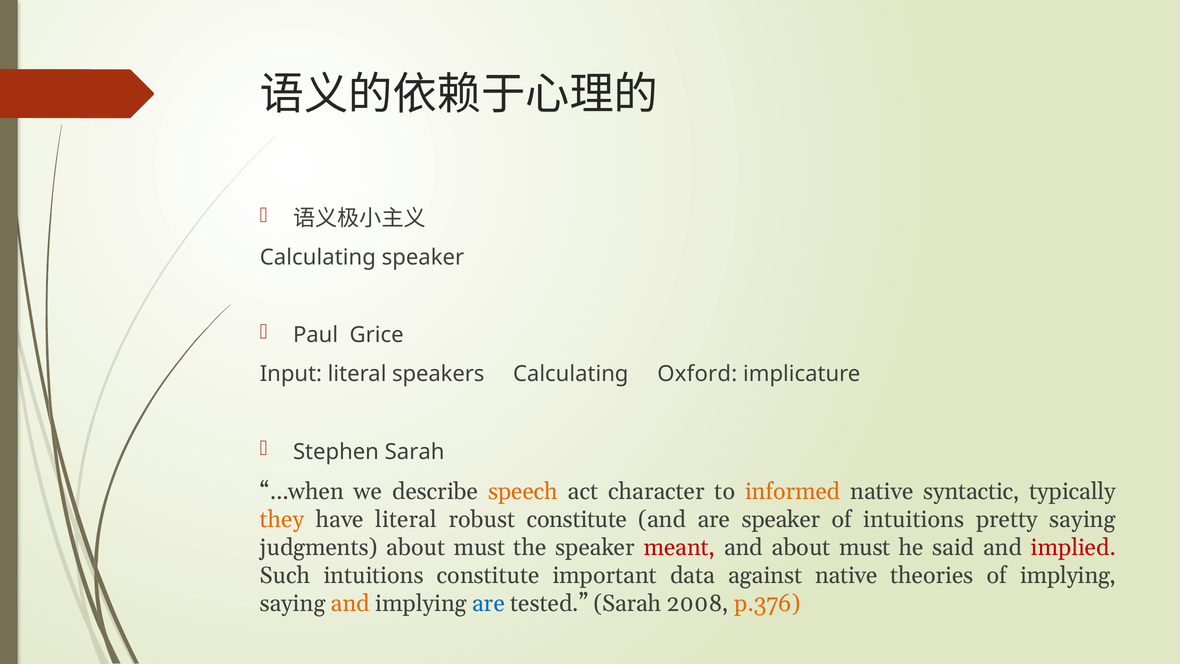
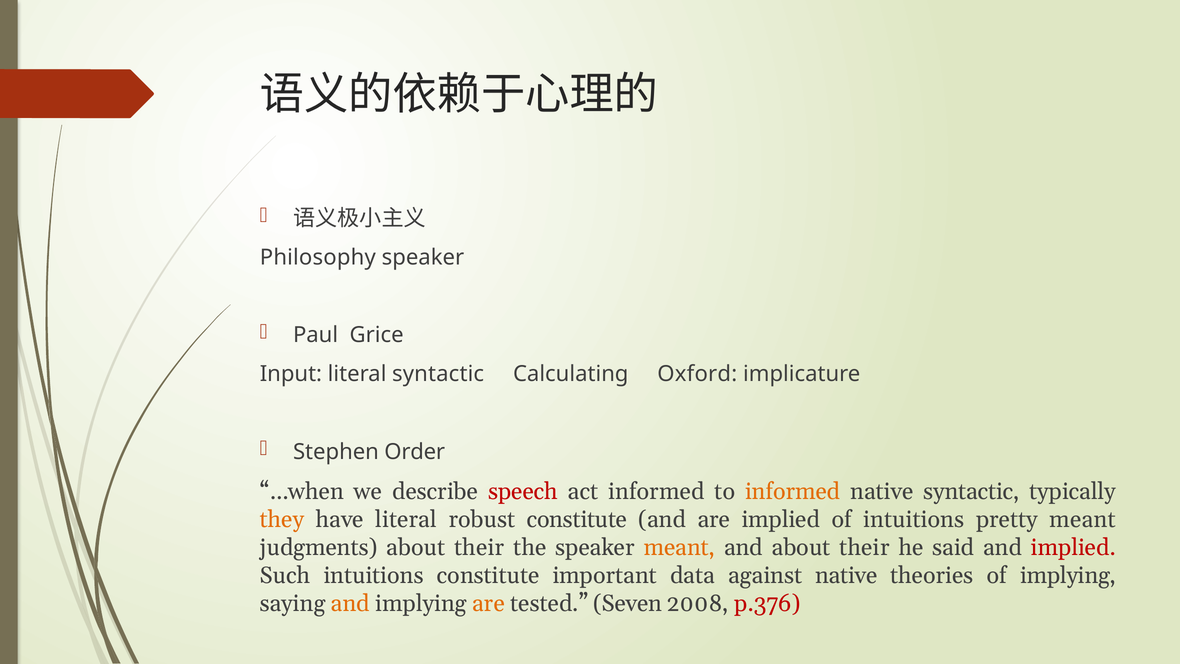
Calculating at (318, 257): Calculating -> Philosophy
literal speakers: speakers -> syntactic
Stephen Sarah: Sarah -> Order
speech colour: orange -> red
act character: character -> informed
are speaker: speaker -> implied
pretty saying: saying -> meant
judgments about must: must -> their
meant at (679, 547) colour: red -> orange
and about must: must -> their
are at (489, 603) colour: blue -> orange
tested Sarah: Sarah -> Seven
p.376 colour: orange -> red
